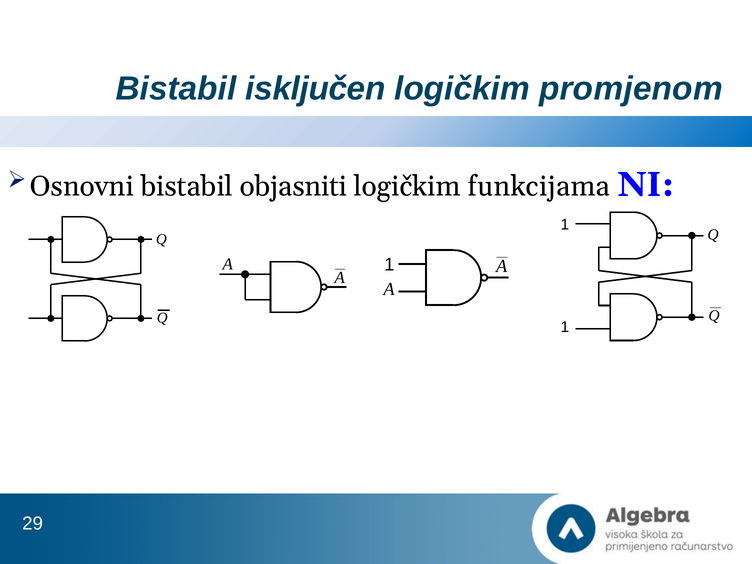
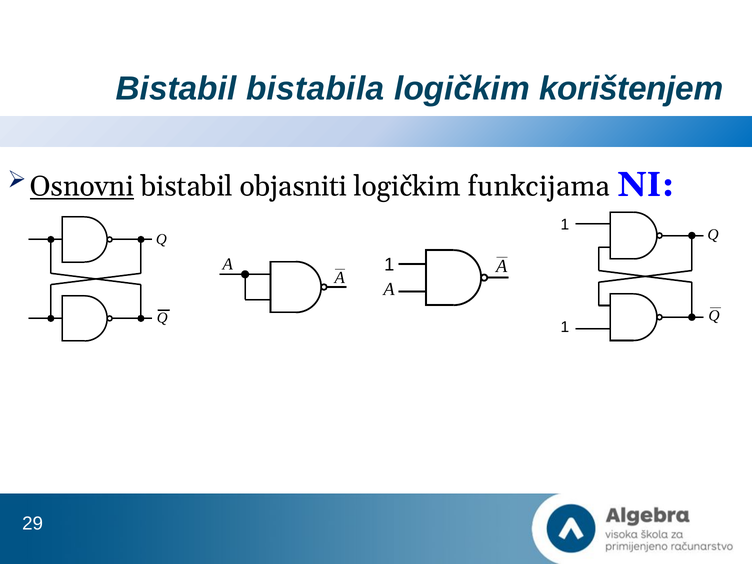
isključen: isključen -> bistabila
promjenom: promjenom -> korištenjem
Osnovni underline: none -> present
